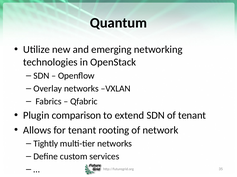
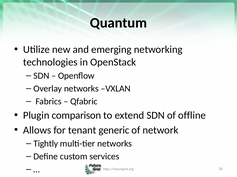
of tenant: tenant -> offline
rooting: rooting -> generic
